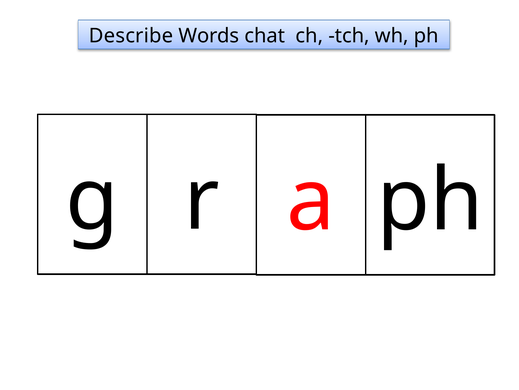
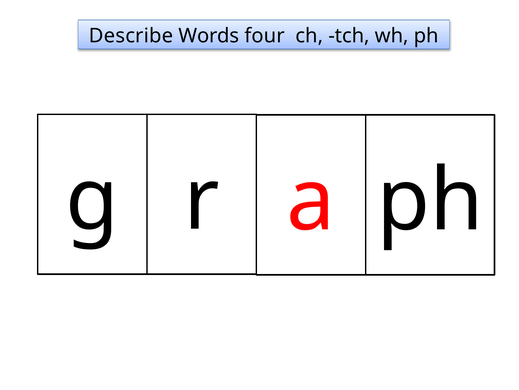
chat: chat -> four
